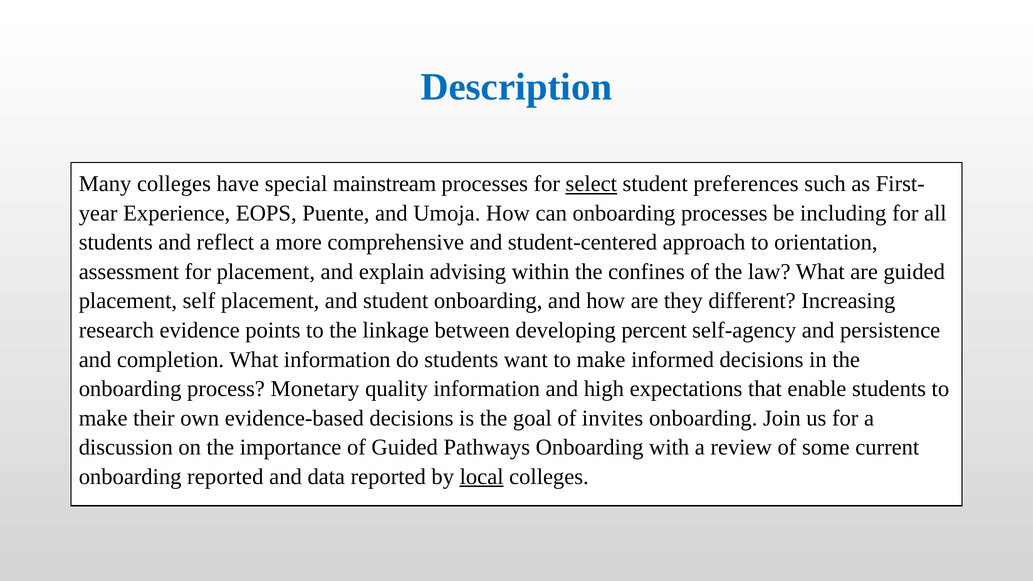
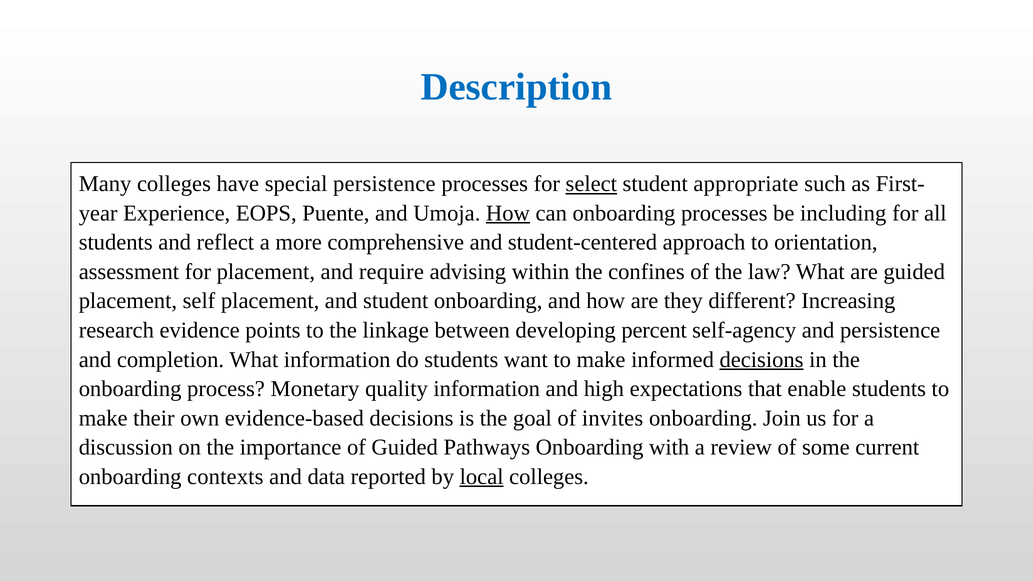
special mainstream: mainstream -> persistence
preferences: preferences -> appropriate
How at (508, 213) underline: none -> present
explain: explain -> require
decisions at (762, 360) underline: none -> present
onboarding reported: reported -> contexts
